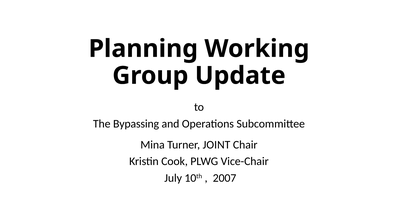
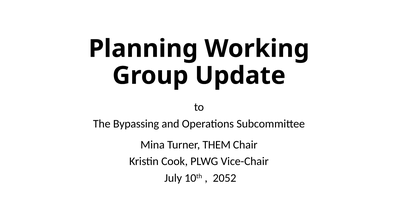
JOINT: JOINT -> THEM
2007: 2007 -> 2052
